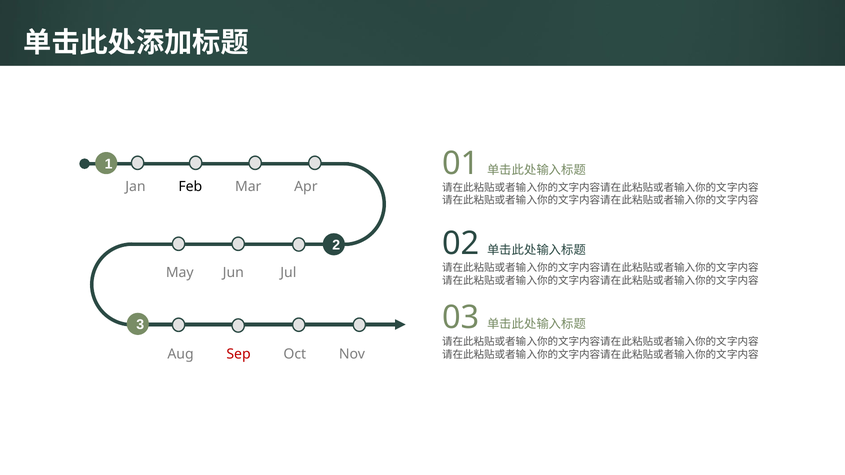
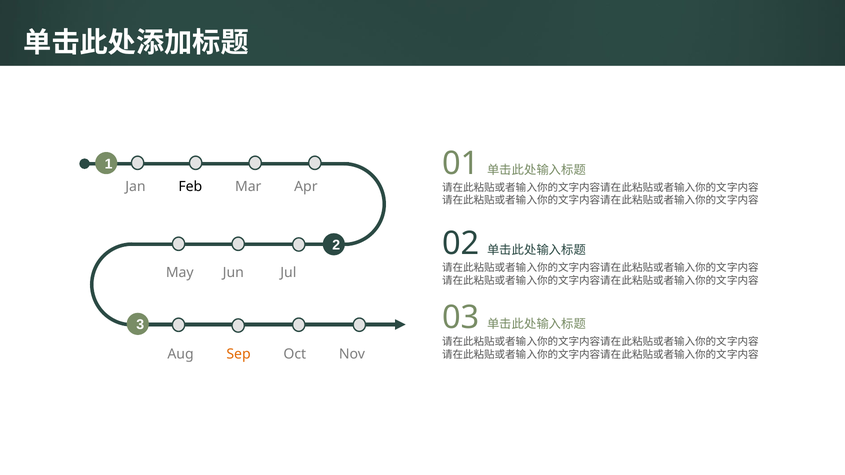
Sep colour: red -> orange
